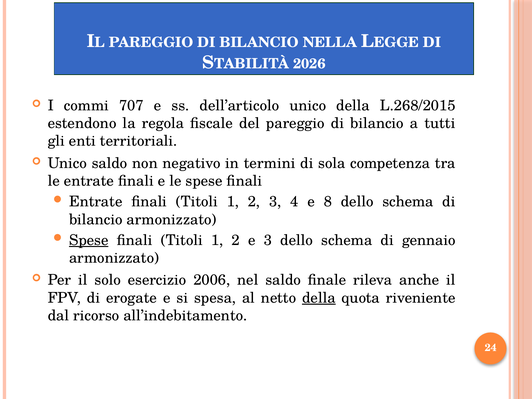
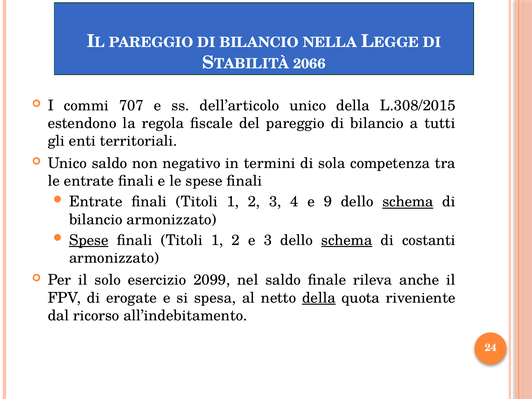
2026: 2026 -> 2066
L.268/2015: L.268/2015 -> L.308/2015
8: 8 -> 9
schema at (408, 202) underline: none -> present
schema at (347, 240) underline: none -> present
gennaio: gennaio -> costanti
2006: 2006 -> 2099
